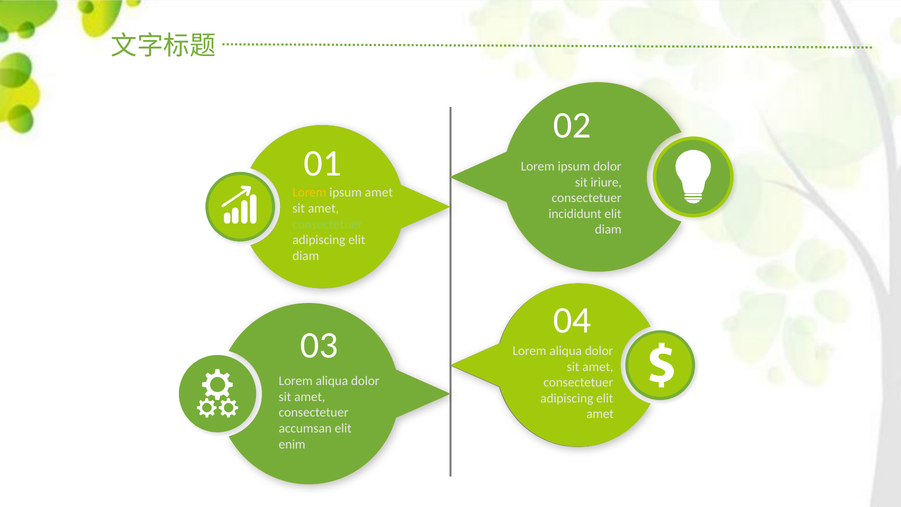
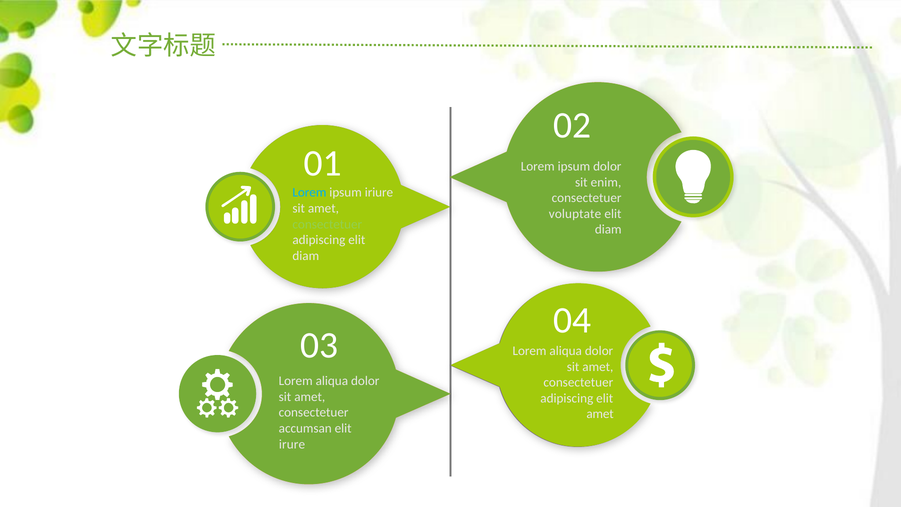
iriure: iriure -> enim
Lorem at (309, 193) colour: yellow -> light blue
ipsum amet: amet -> iriure
incididunt: incididunt -> voluptate
enim: enim -> irure
